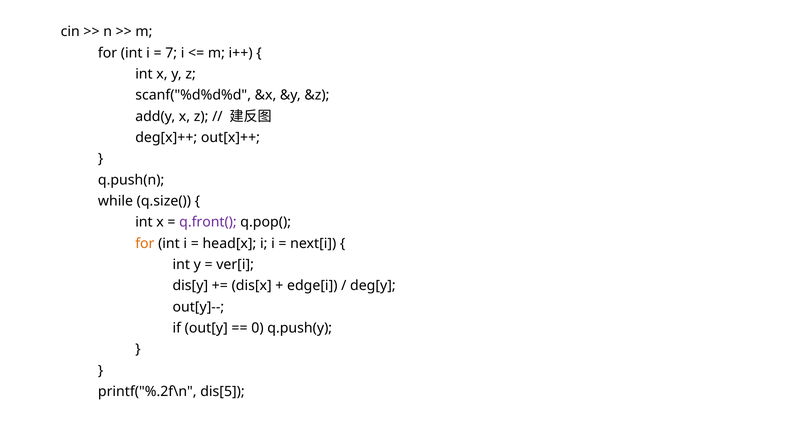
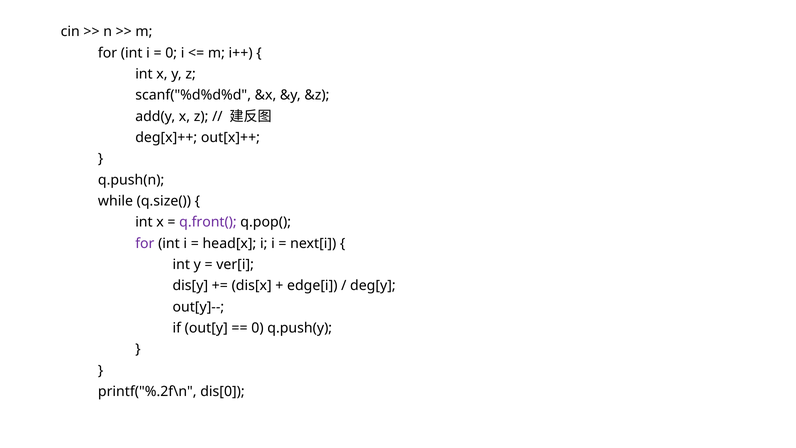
7 at (171, 53): 7 -> 0
for at (145, 243) colour: orange -> purple
dis[5: dis[5 -> dis[0
